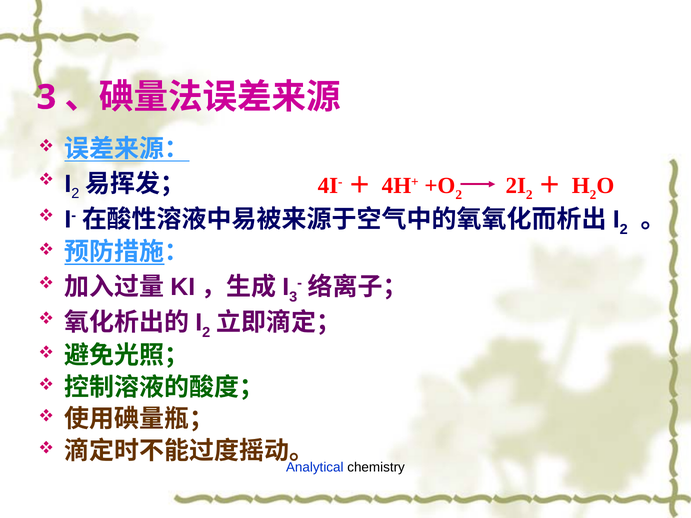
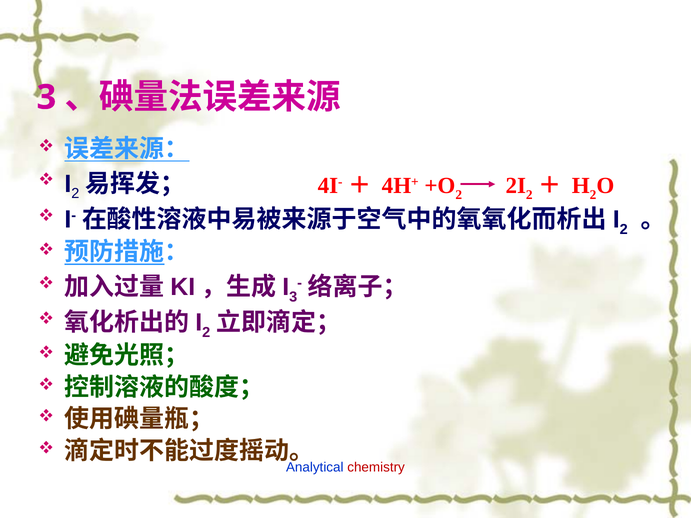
chemistry colour: black -> red
